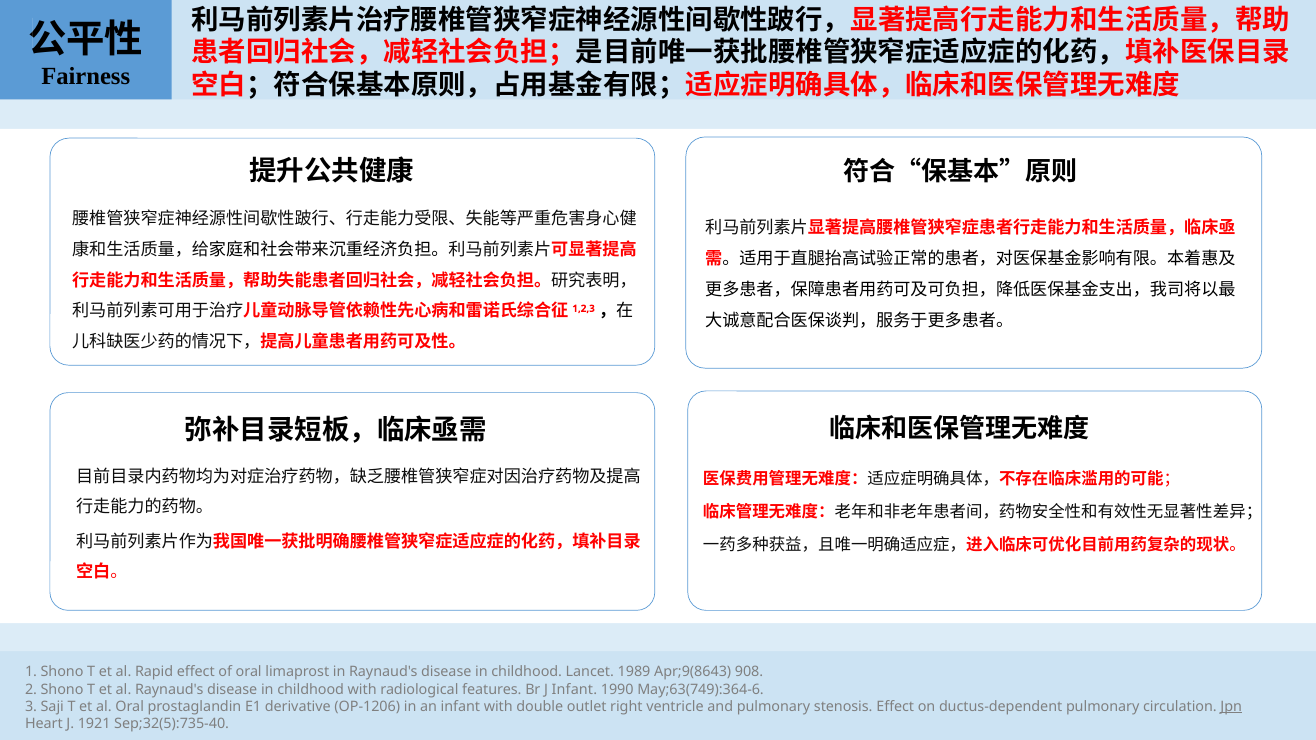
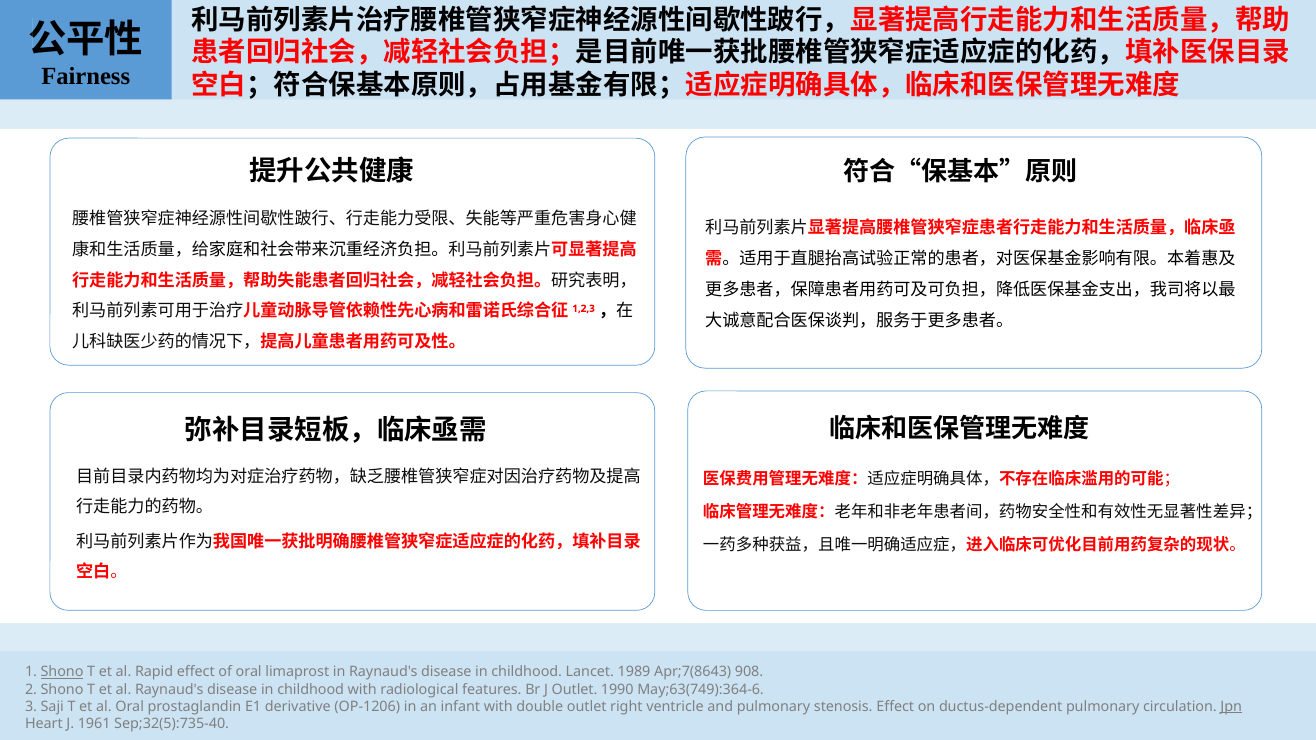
Shono at (62, 672) underline: none -> present
Apr;9(8643: Apr;9(8643 -> Apr;7(8643
J Infant: Infant -> Outlet
1921: 1921 -> 1961
